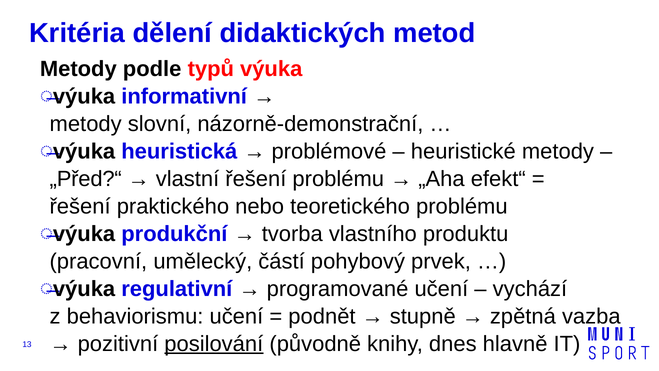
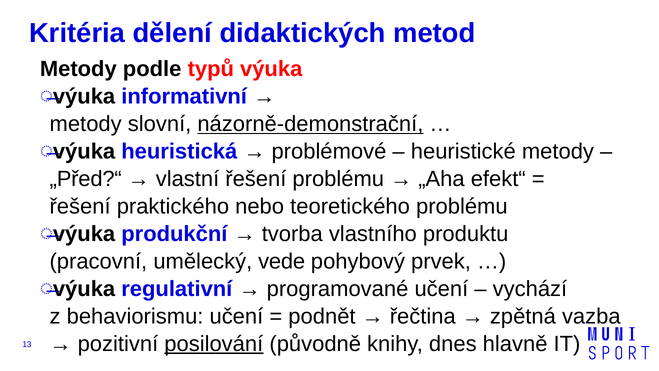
názorně-demonstrační underline: none -> present
částí: částí -> vede
stupně: stupně -> řečtina
